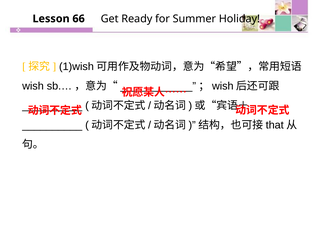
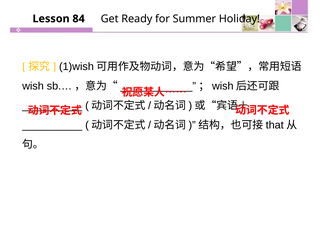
66: 66 -> 84
